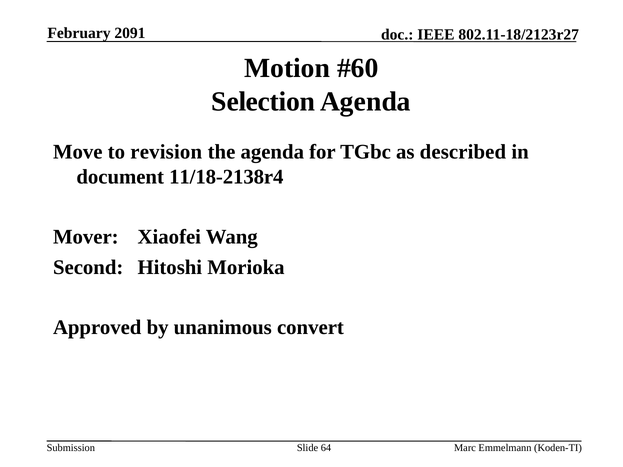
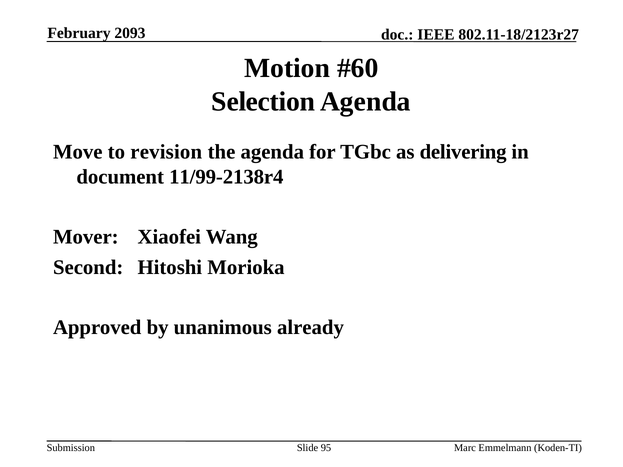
2091: 2091 -> 2093
described: described -> delivering
11/18-2138r4: 11/18-2138r4 -> 11/99-2138r4
convert: convert -> already
64: 64 -> 95
